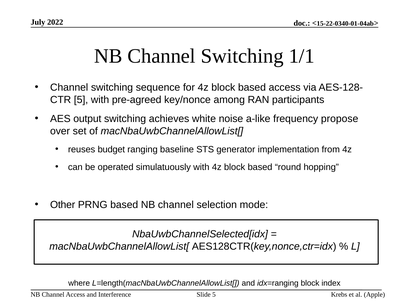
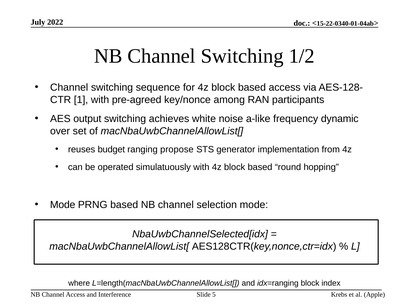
1/1: 1/1 -> 1/2
5 at (81, 100): 5 -> 1
propose: propose -> dynamic
baseline: baseline -> propose
Other at (63, 205): Other -> Mode
